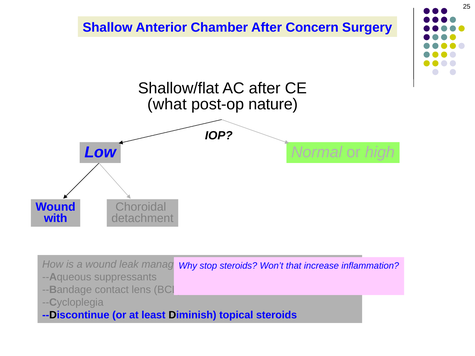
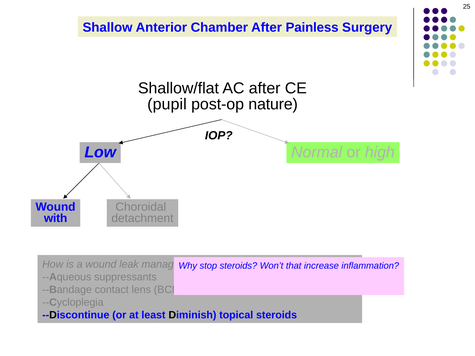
Concern: Concern -> Painless
what: what -> pupil
